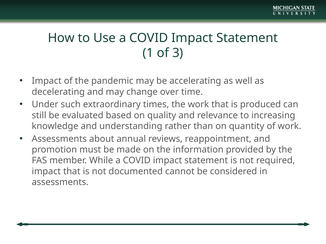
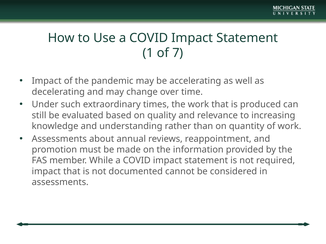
3: 3 -> 7
